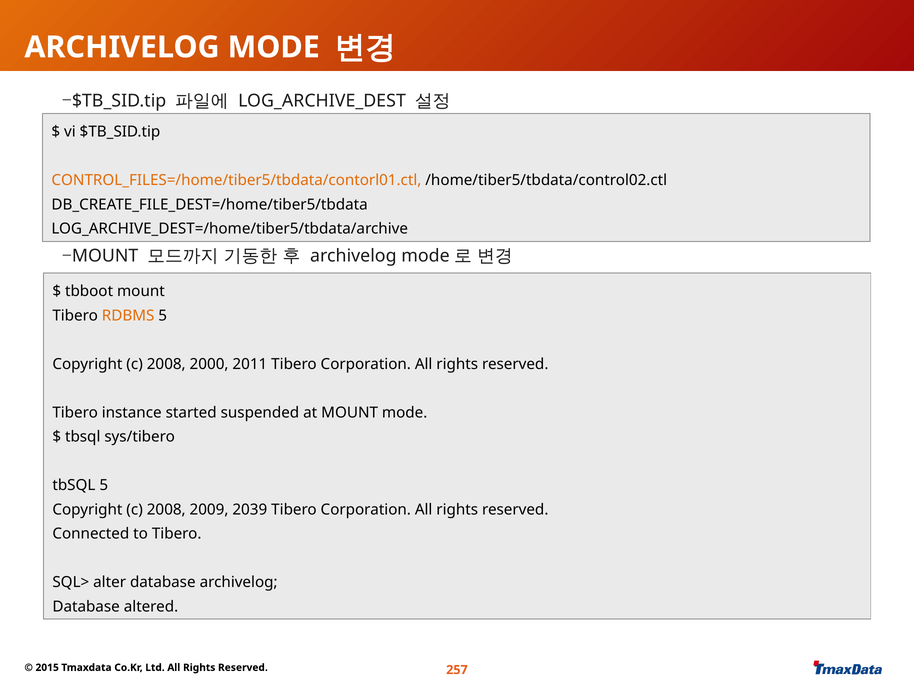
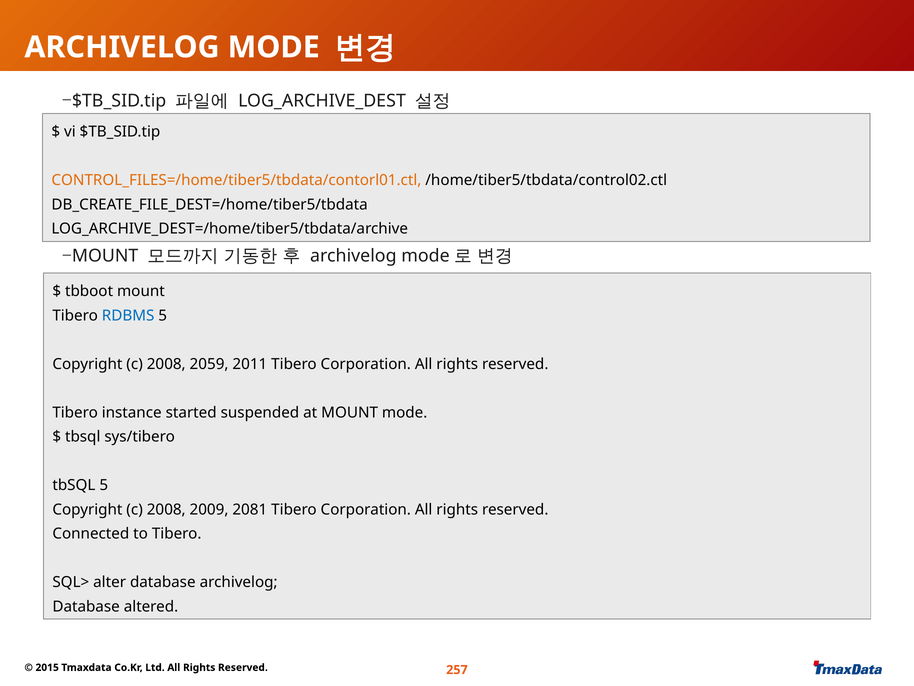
RDBMS colour: orange -> blue
2000: 2000 -> 2059
2039: 2039 -> 2081
